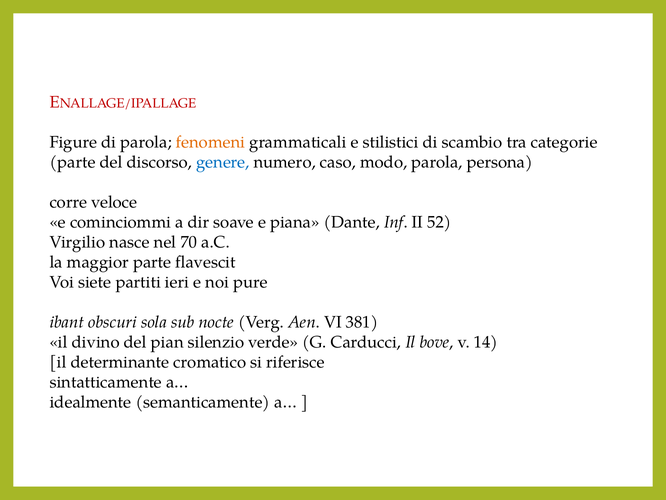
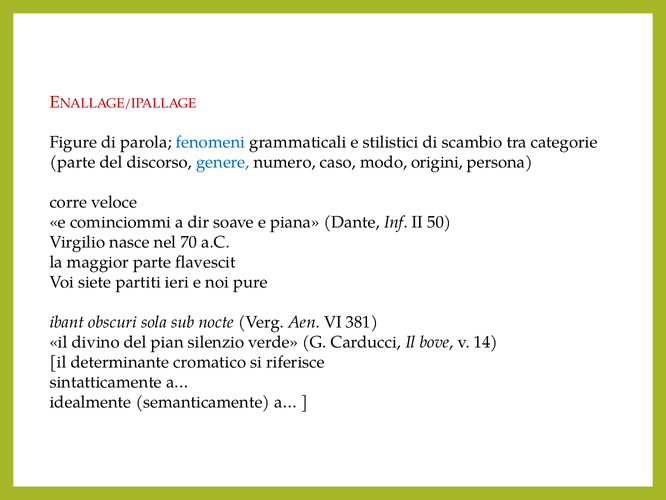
fenomeni colour: orange -> blue
modo parola: parola -> origini
52: 52 -> 50
